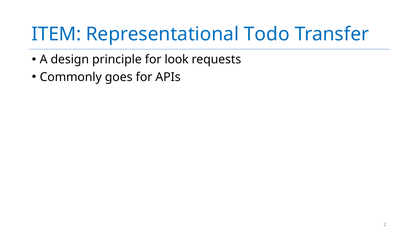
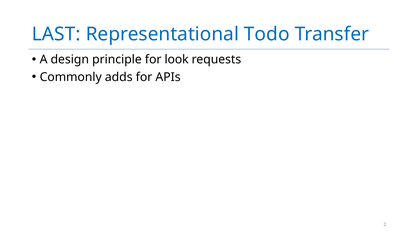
ITEM: ITEM -> LAST
goes: goes -> adds
